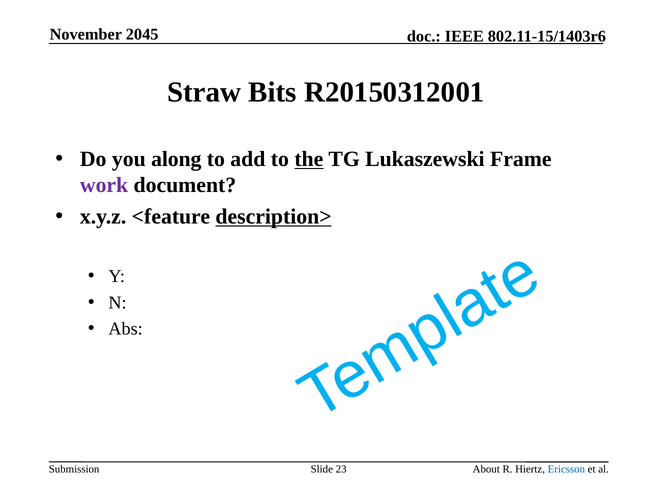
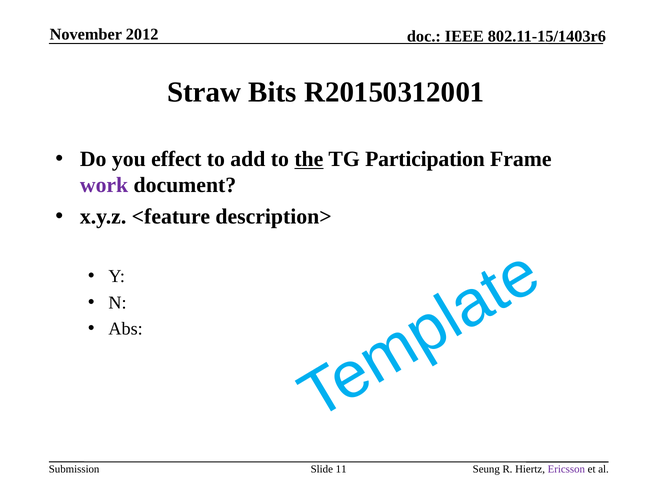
2045: 2045 -> 2012
along: along -> effect
Lukaszewski: Lukaszewski -> Participation
description> underline: present -> none
23: 23 -> 11
About: About -> Seung
Ericsson colour: blue -> purple
